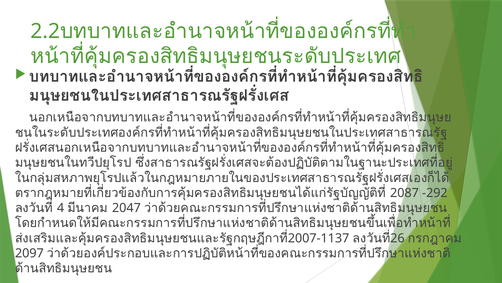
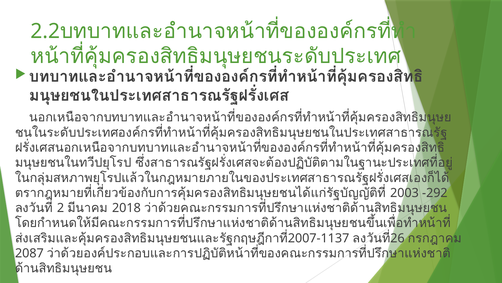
2087: 2087 -> 2003
4: 4 -> 2
2047: 2047 -> 2018
2097: 2097 -> 2087
